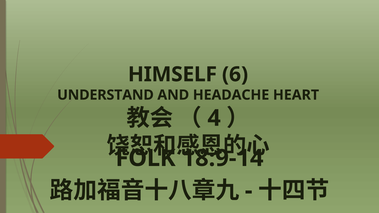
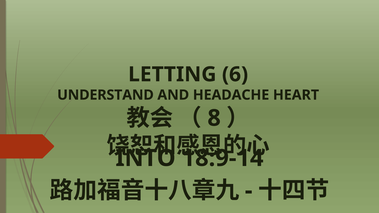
HIMSELF: HIMSELF -> LETTING
4: 4 -> 8
FOLK: FOLK -> INTO
